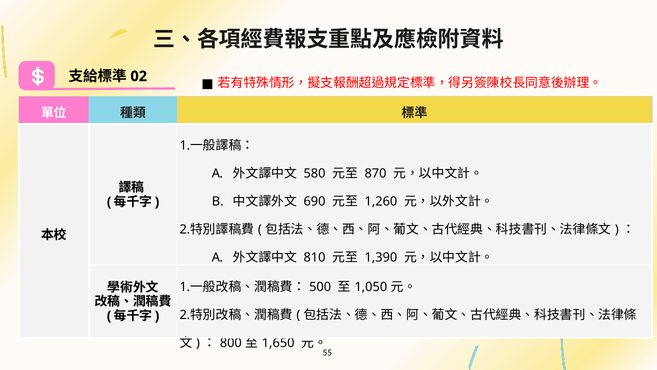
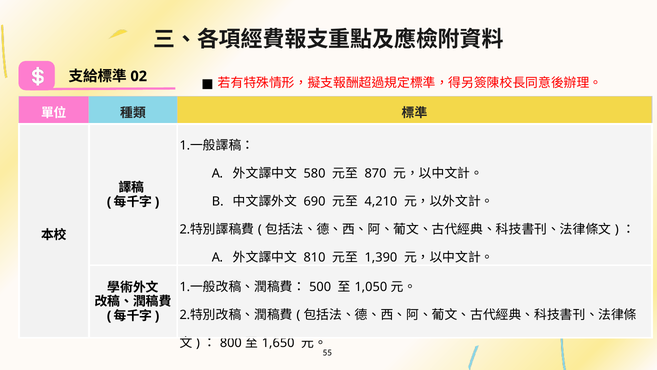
1,260: 1,260 -> 4,210
